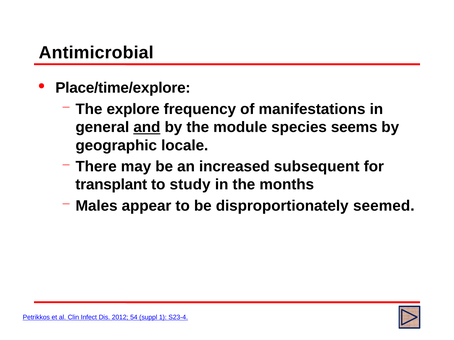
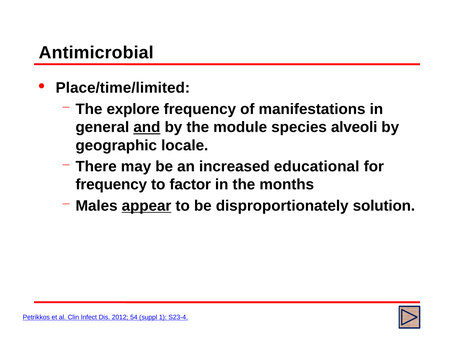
Place/time/explore: Place/time/explore -> Place/time/limited
seems: seems -> alveoli
subsequent: subsequent -> educational
transplant at (111, 185): transplant -> frequency
study: study -> factor
appear underline: none -> present
seemed: seemed -> solution
